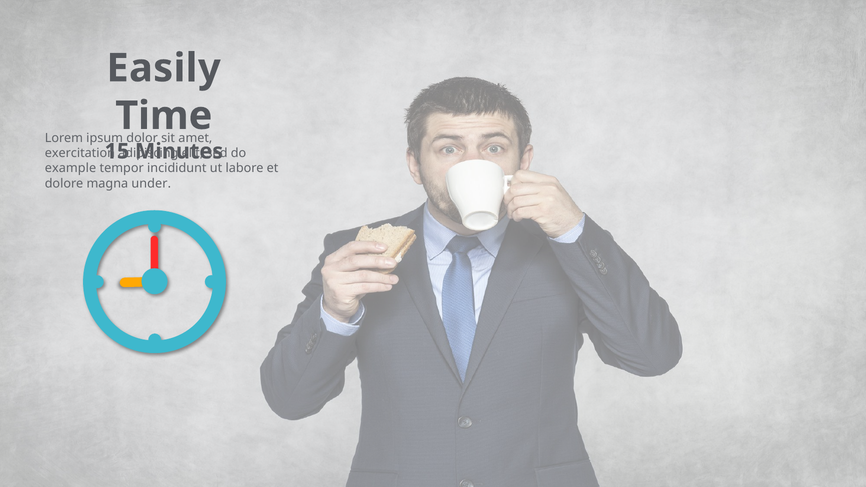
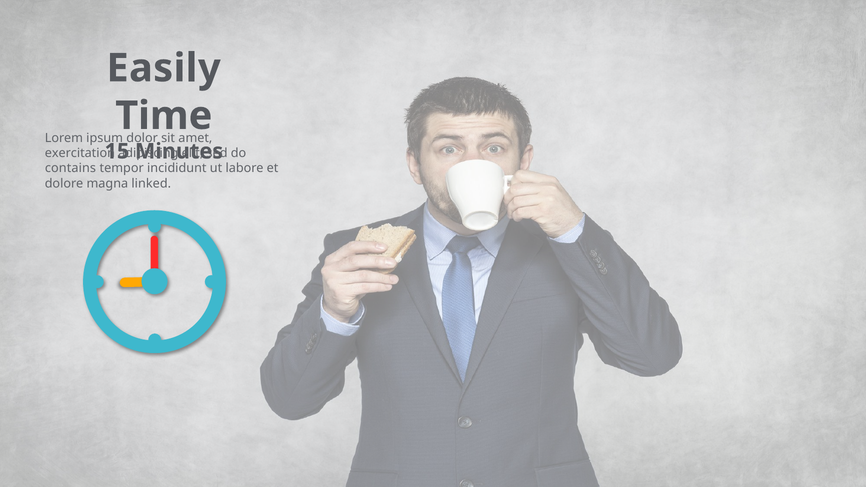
example: example -> contains
under: under -> linked
